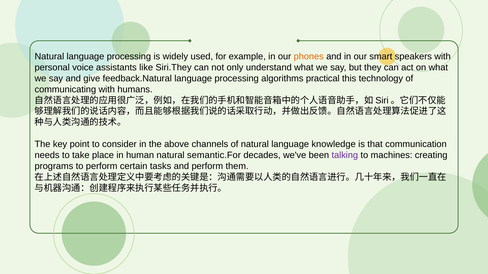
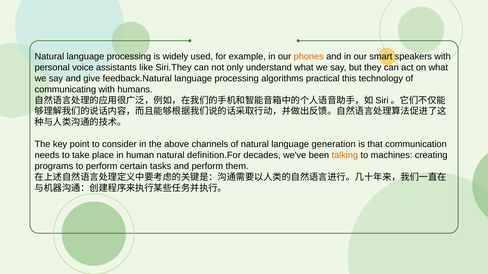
knowledge: knowledge -> generation
semantic.For: semantic.For -> definition.For
talking colour: purple -> orange
